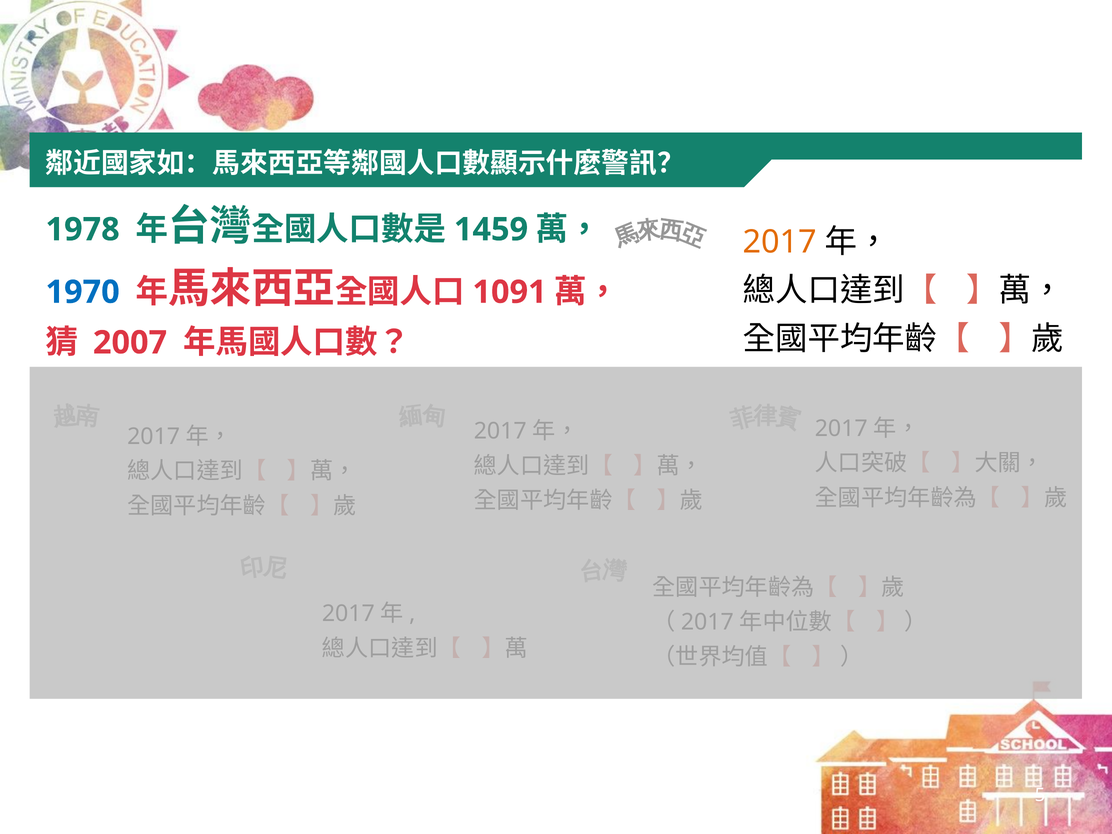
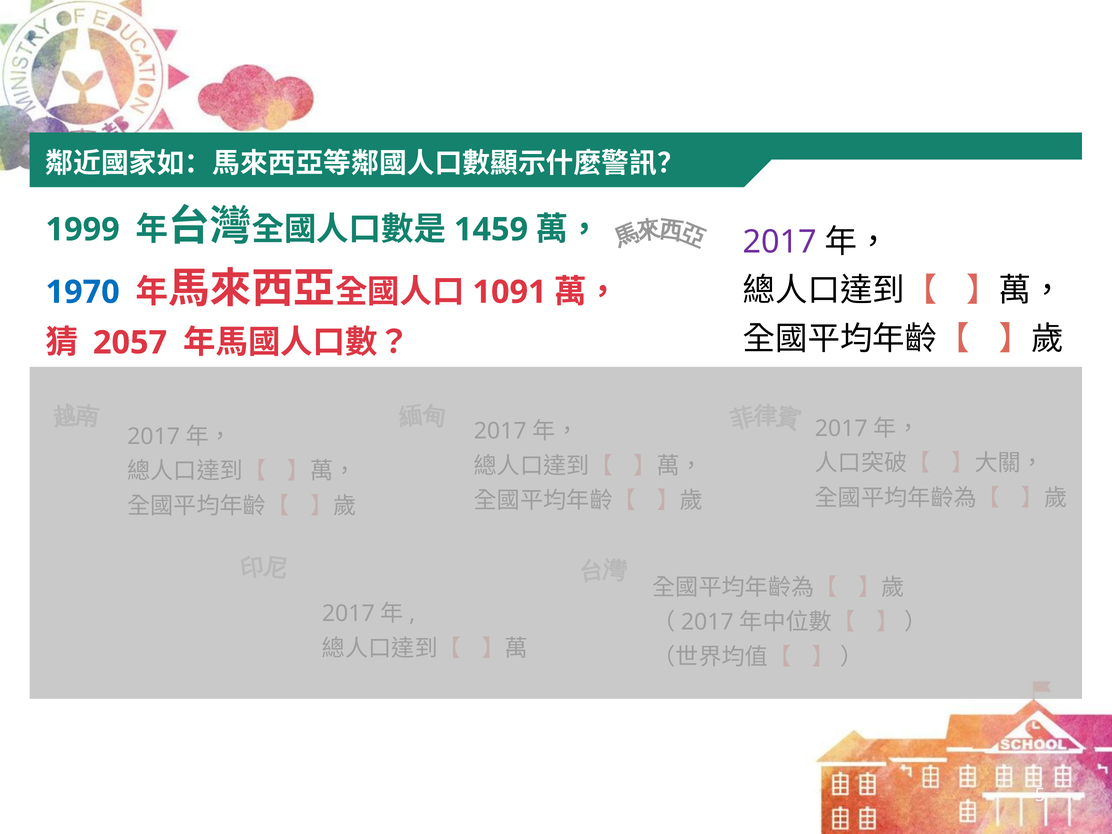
1978: 1978 -> 1999
2017 colour: orange -> purple
2007: 2007 -> 2057
